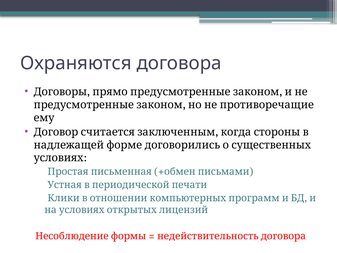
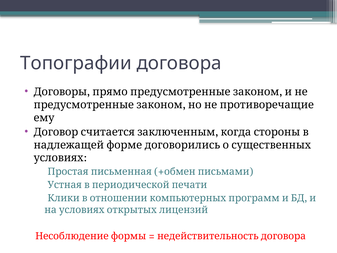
Охраняются: Охраняются -> Топографии
